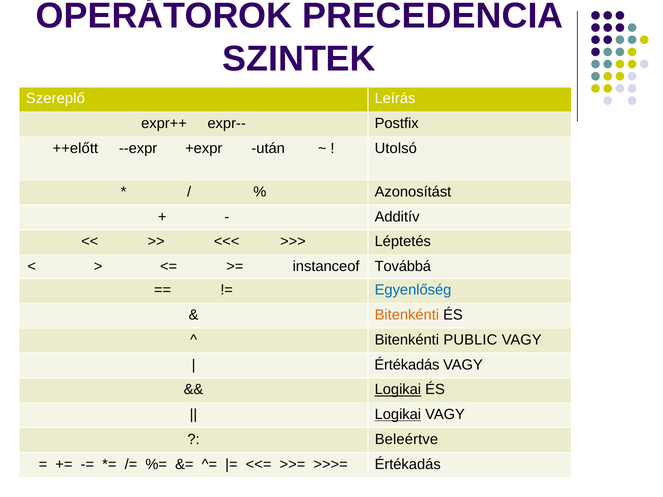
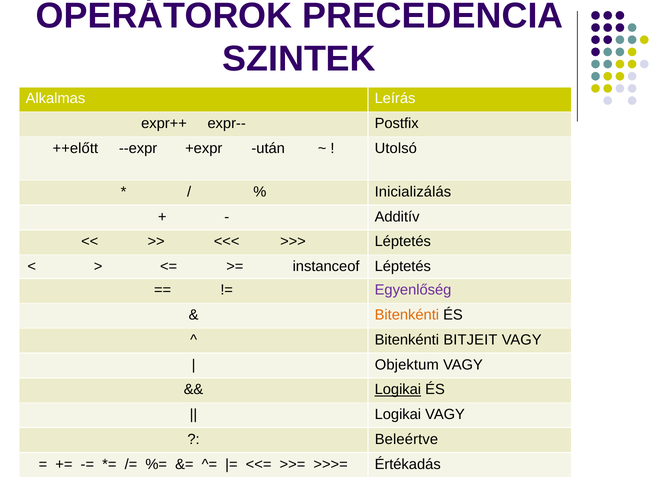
Szereplő: Szereplő -> Alkalmas
Azonosítást: Azonosítást -> Inicializálás
instanceof Továbbá: Továbbá -> Léptetés
Egyenlőség colour: blue -> purple
PUBLIC: PUBLIC -> BITJEIT
Értékadás at (407, 365): Értékadás -> Objektum
Logikai at (398, 415) underline: present -> none
